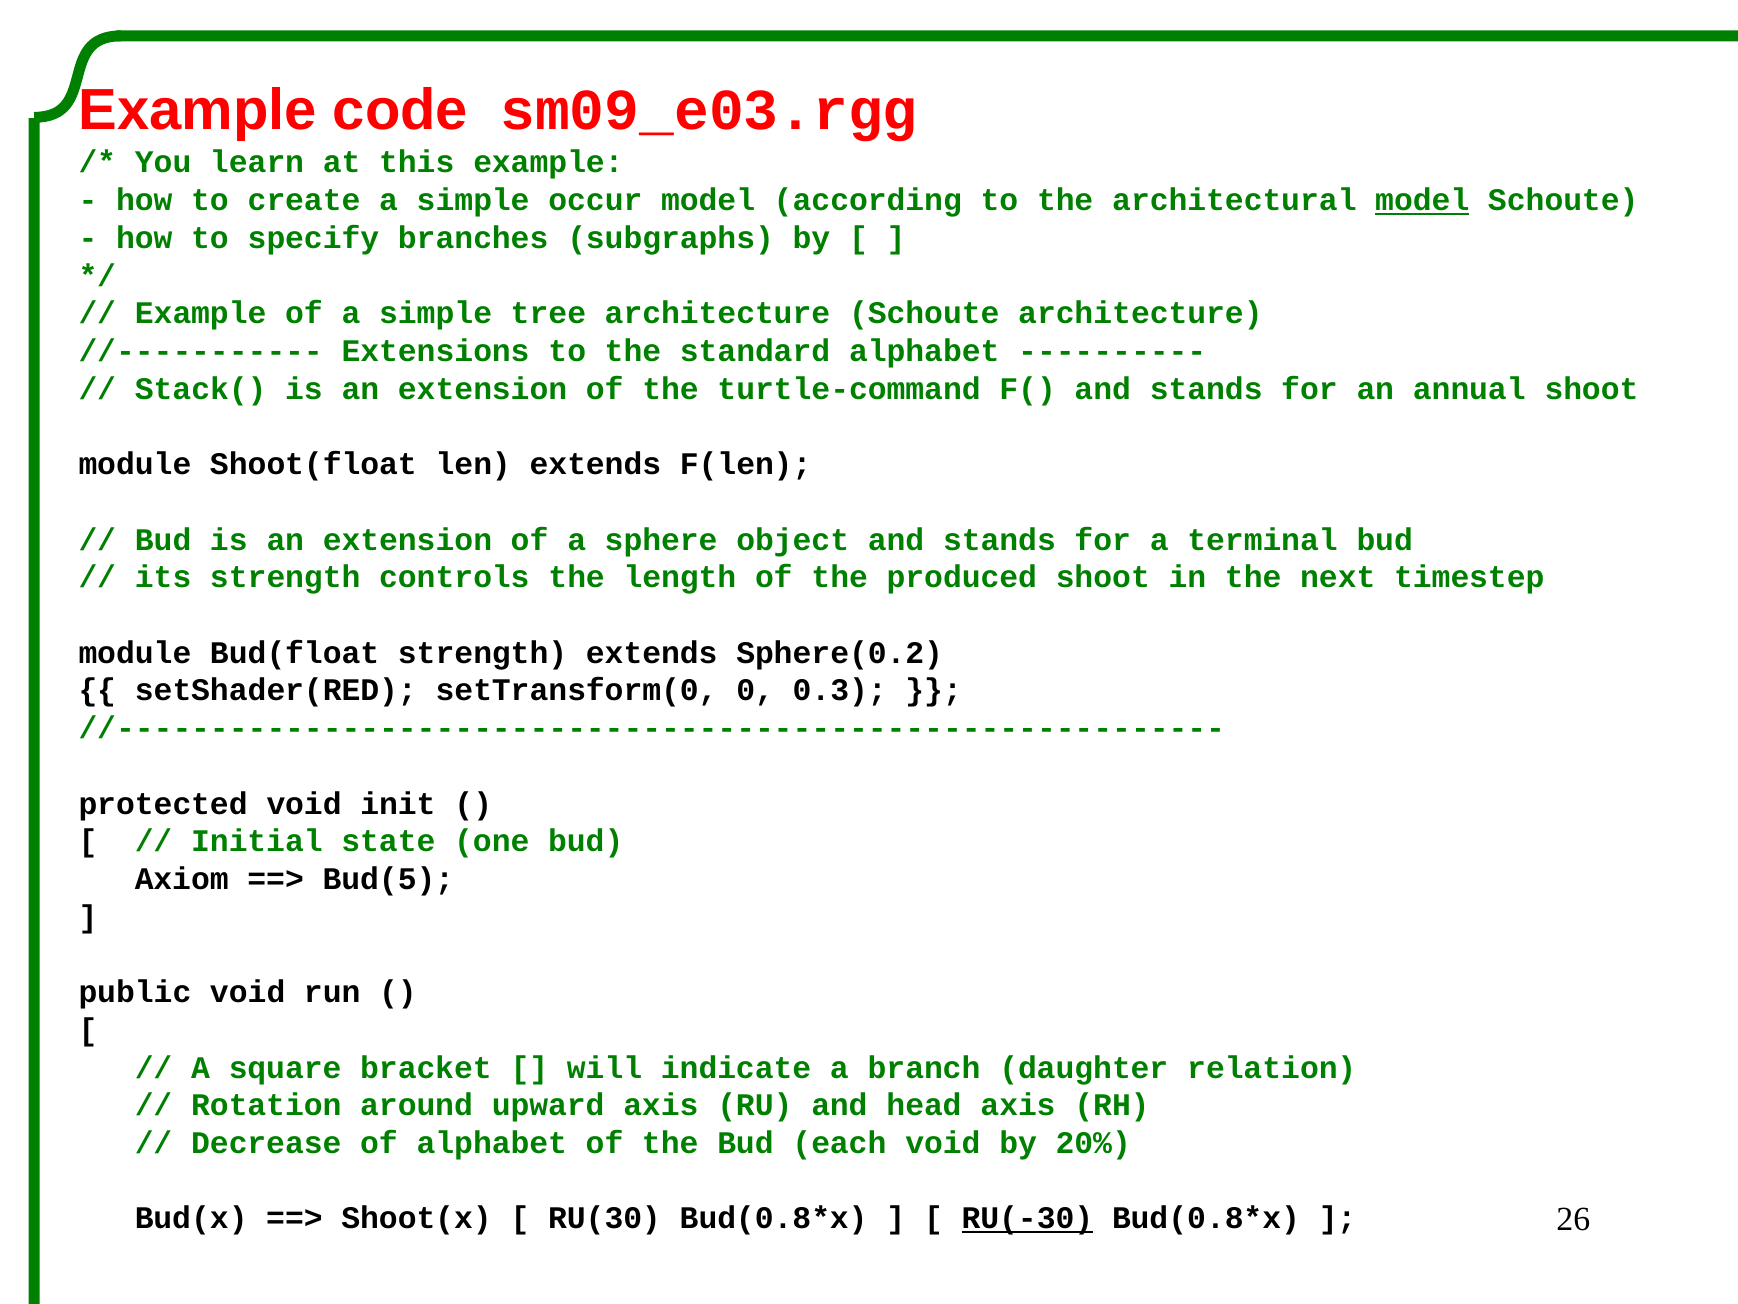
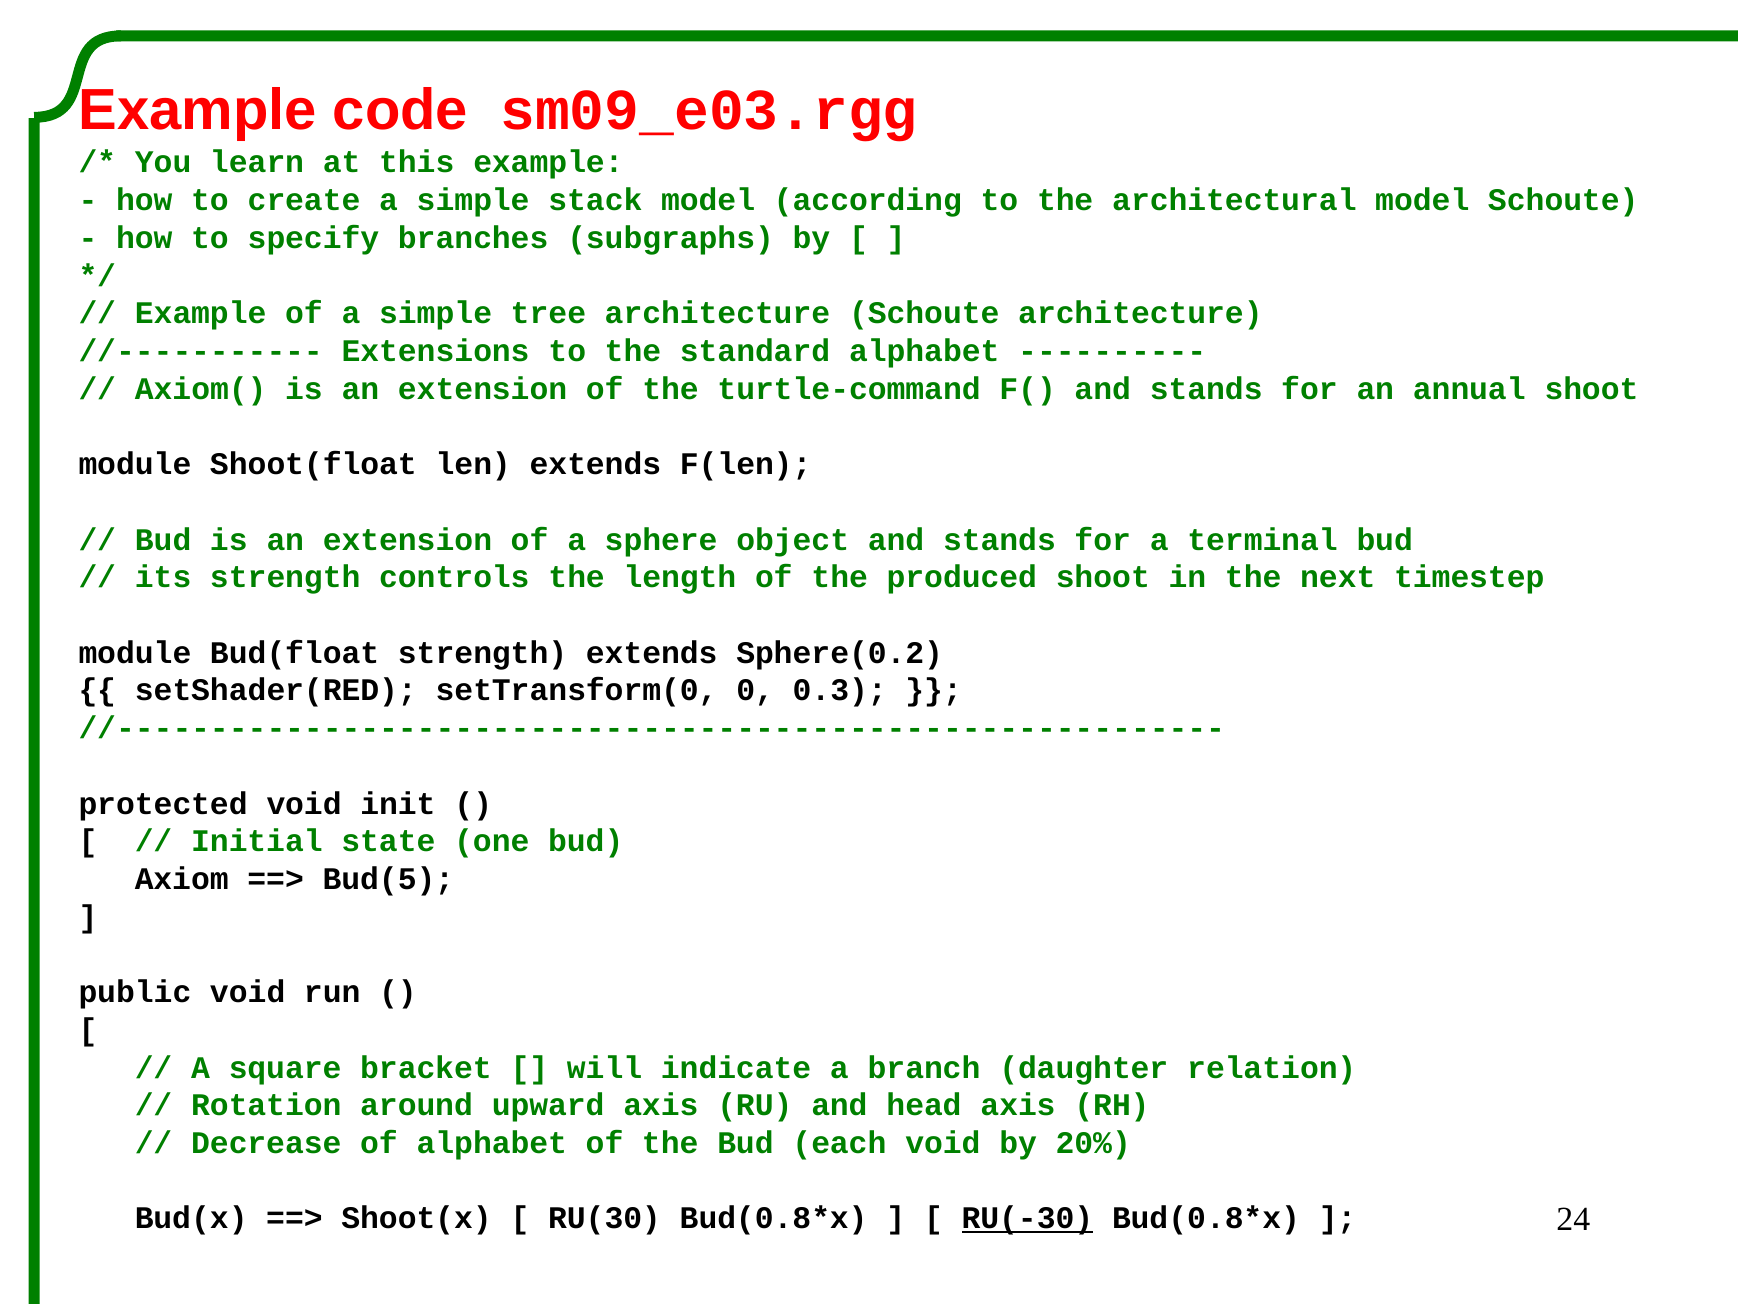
occur: occur -> stack
model at (1422, 200) underline: present -> none
Stack(: Stack( -> Axiom(
26: 26 -> 24
